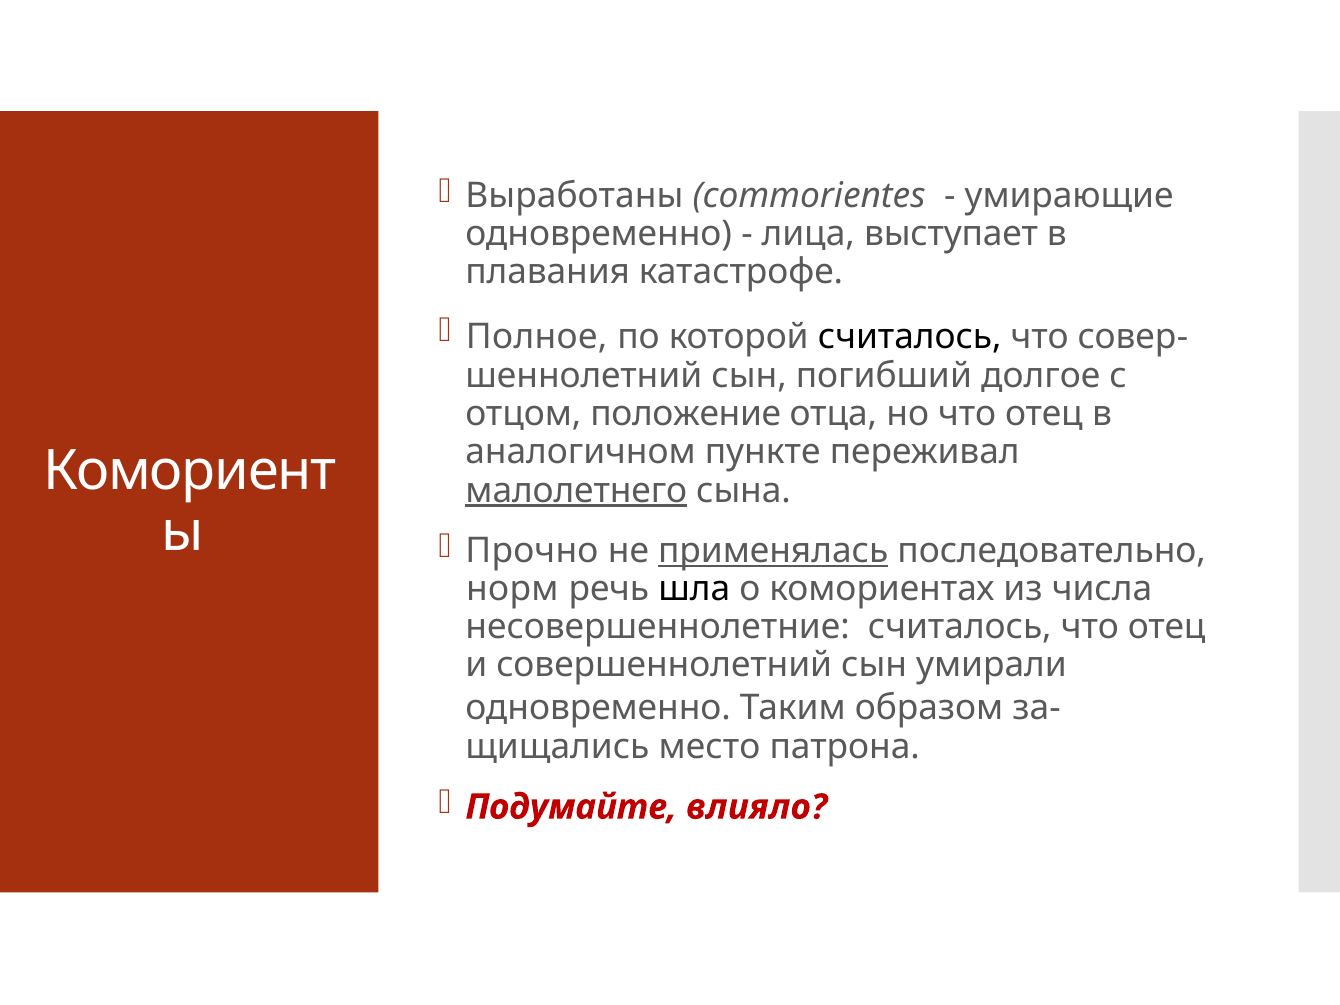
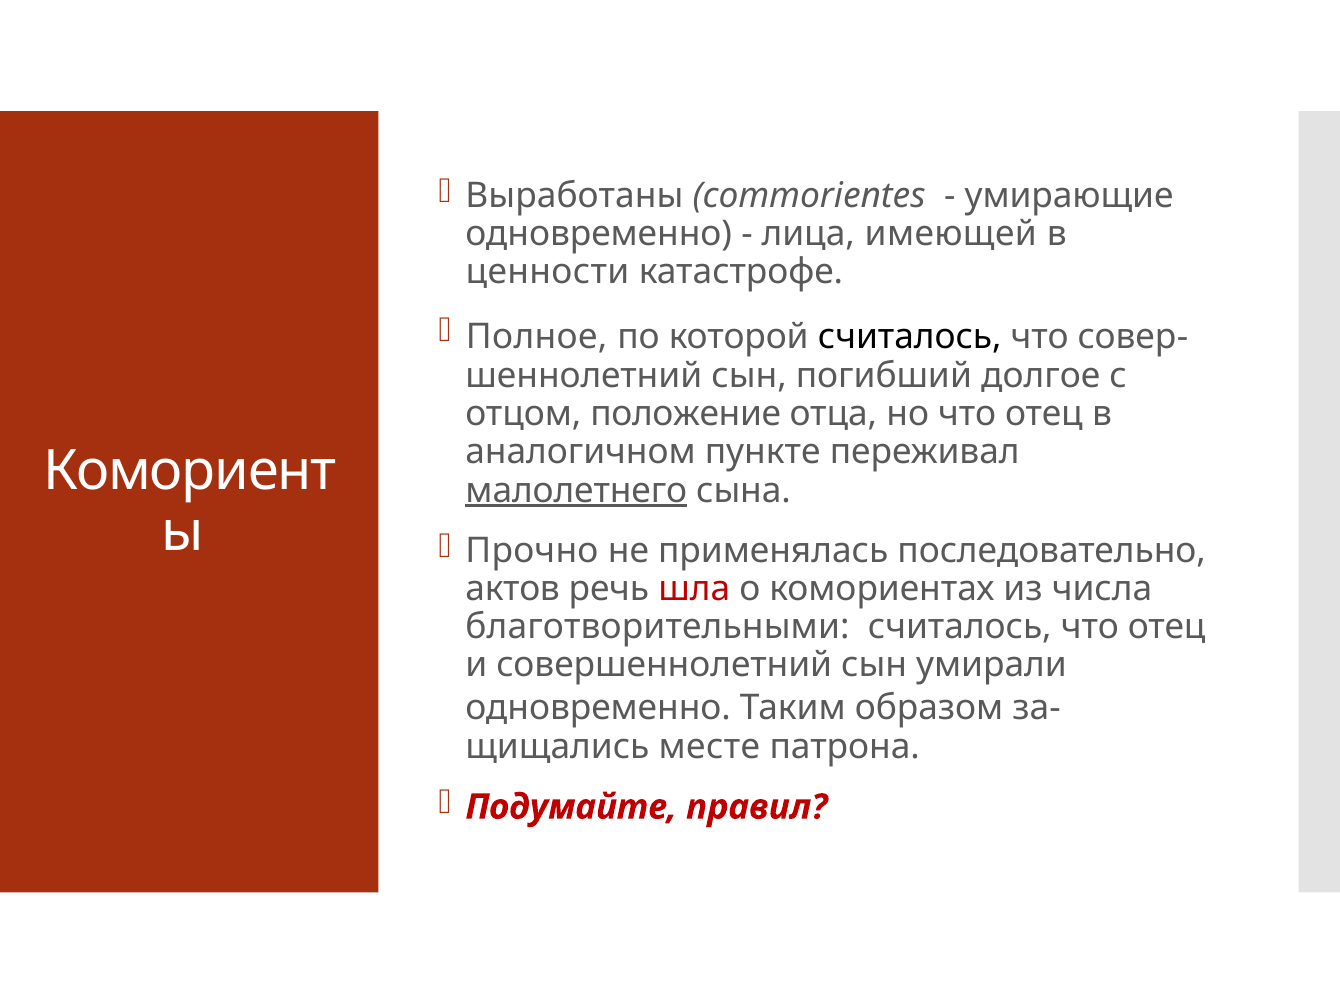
выступает: выступает -> имеющей
плавания: плавания -> ценности
применялась underline: present -> none
норм: норм -> актов
шла colour: black -> red
несовершеннолетние: несовершеннолетние -> благотворительными
место: место -> месте
влияло: влияло -> правил
